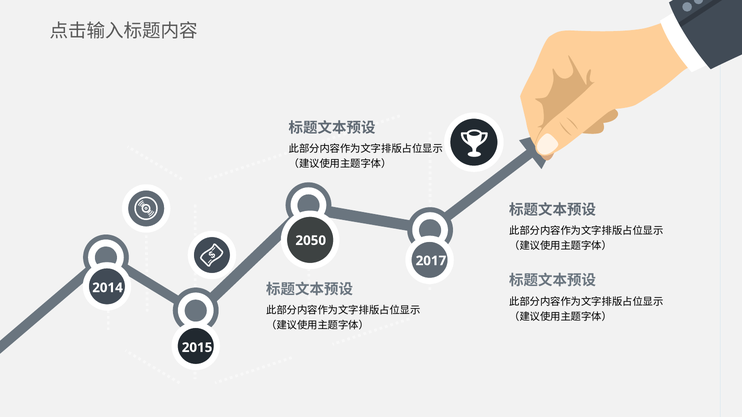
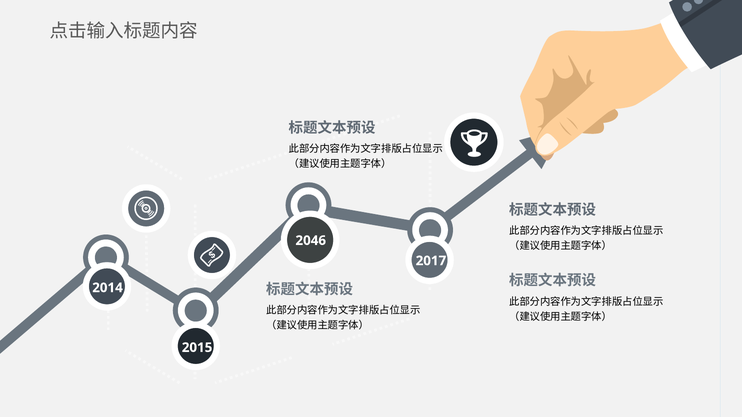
2050: 2050 -> 2046
